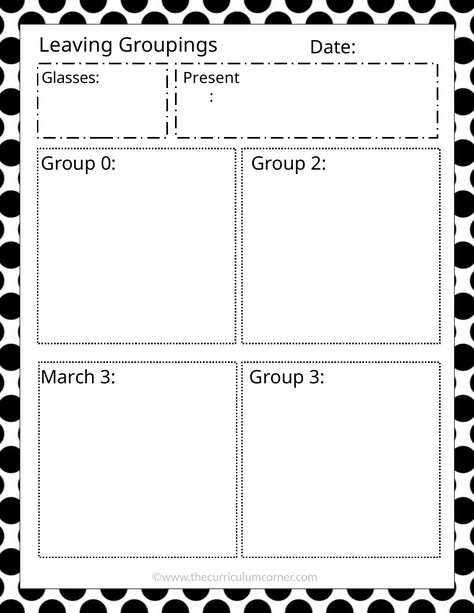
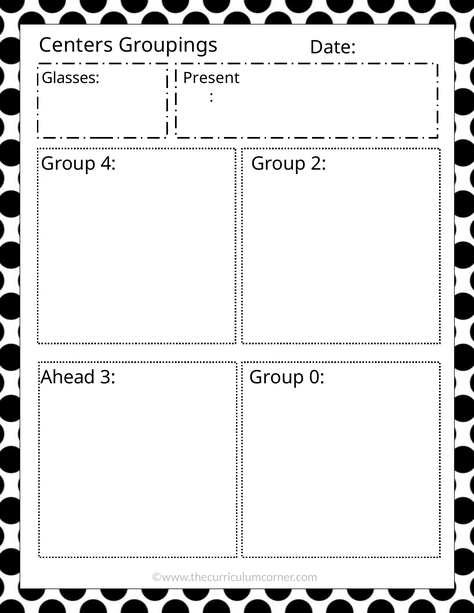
Leaving: Leaving -> Centers
0: 0 -> 4
March: March -> Ahead
Group 3: 3 -> 0
